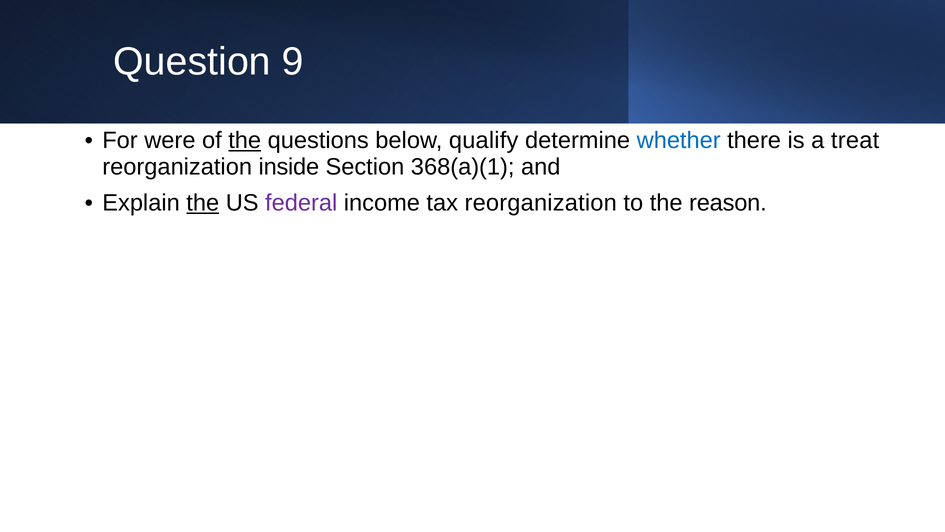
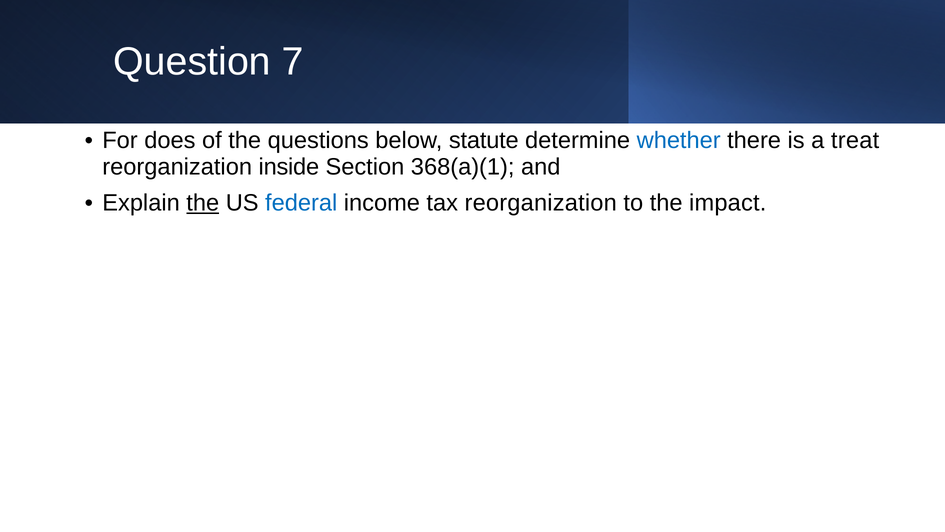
9: 9 -> 7
were: were -> does
the at (245, 140) underline: present -> none
qualify: qualify -> statute
federal colour: purple -> blue
reason: reason -> impact
